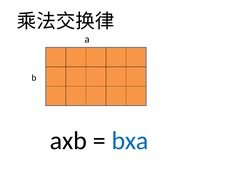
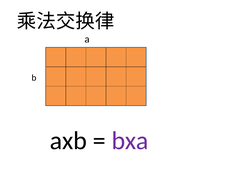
bxa colour: blue -> purple
